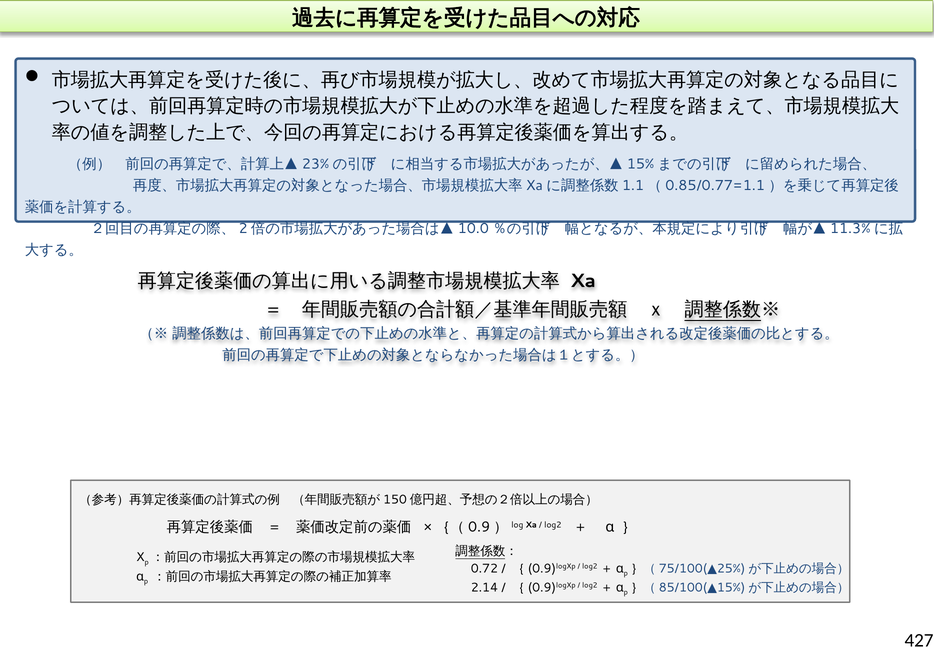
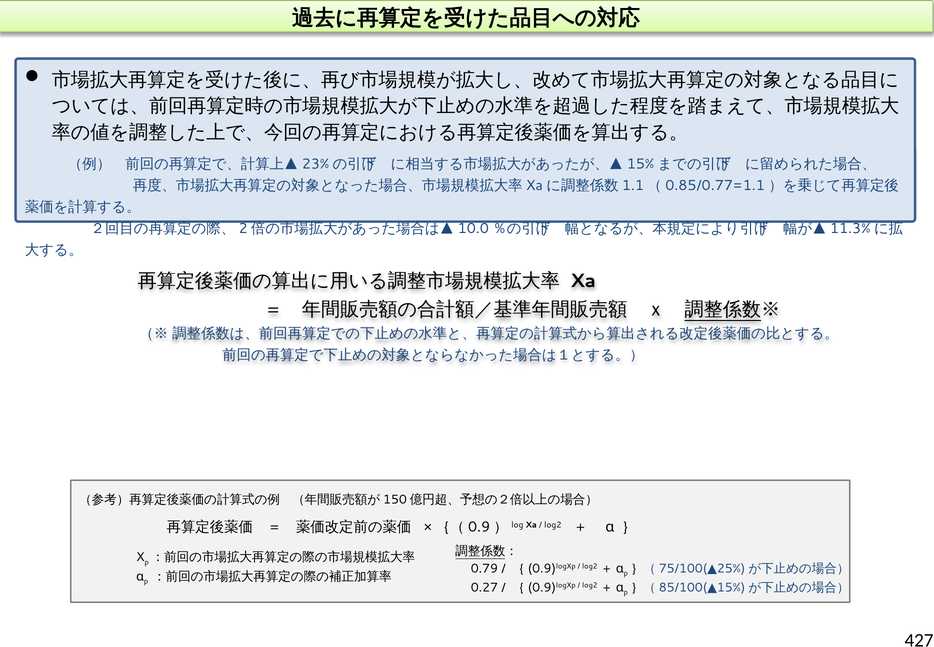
0.72: 0.72 -> 0.79
2.14: 2.14 -> 0.27
